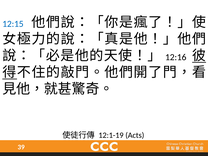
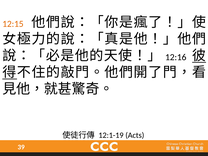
12:15 colour: blue -> orange
